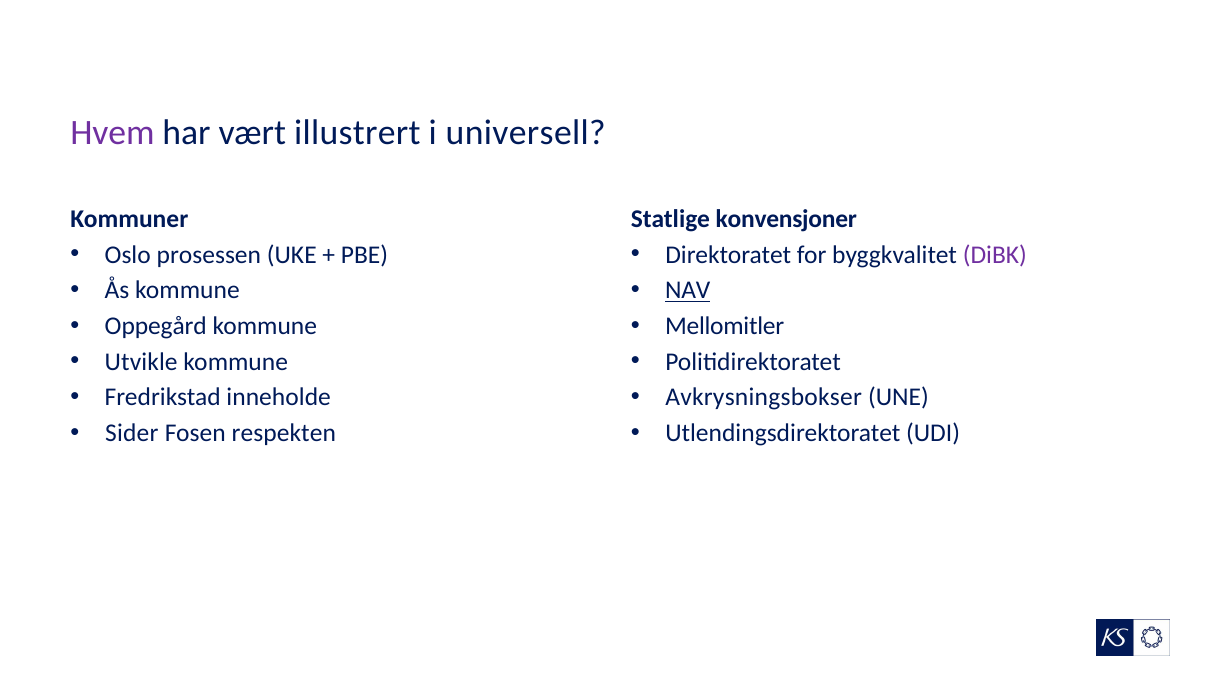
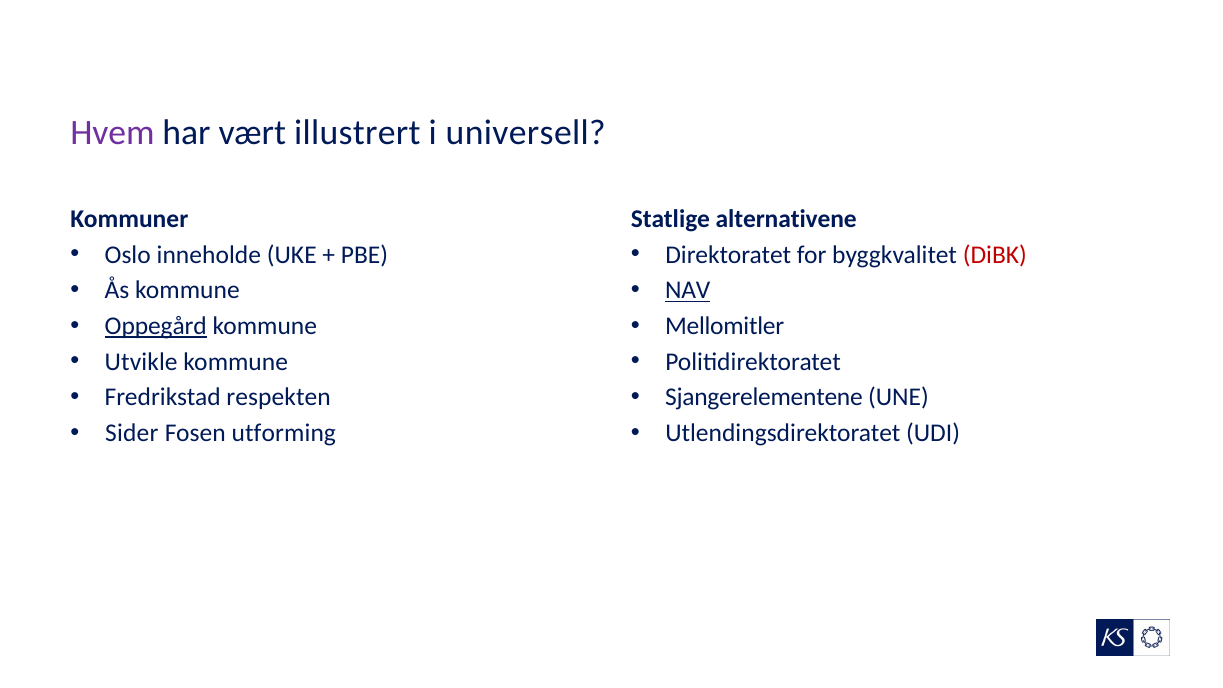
konvensjoner: konvensjoner -> alternativene
prosessen: prosessen -> inneholde
DiBK colour: purple -> red
Oppegård underline: none -> present
inneholde: inneholde -> respekten
Avkrysningsbokser: Avkrysningsbokser -> Sjangerelementene
respekten: respekten -> utforming
